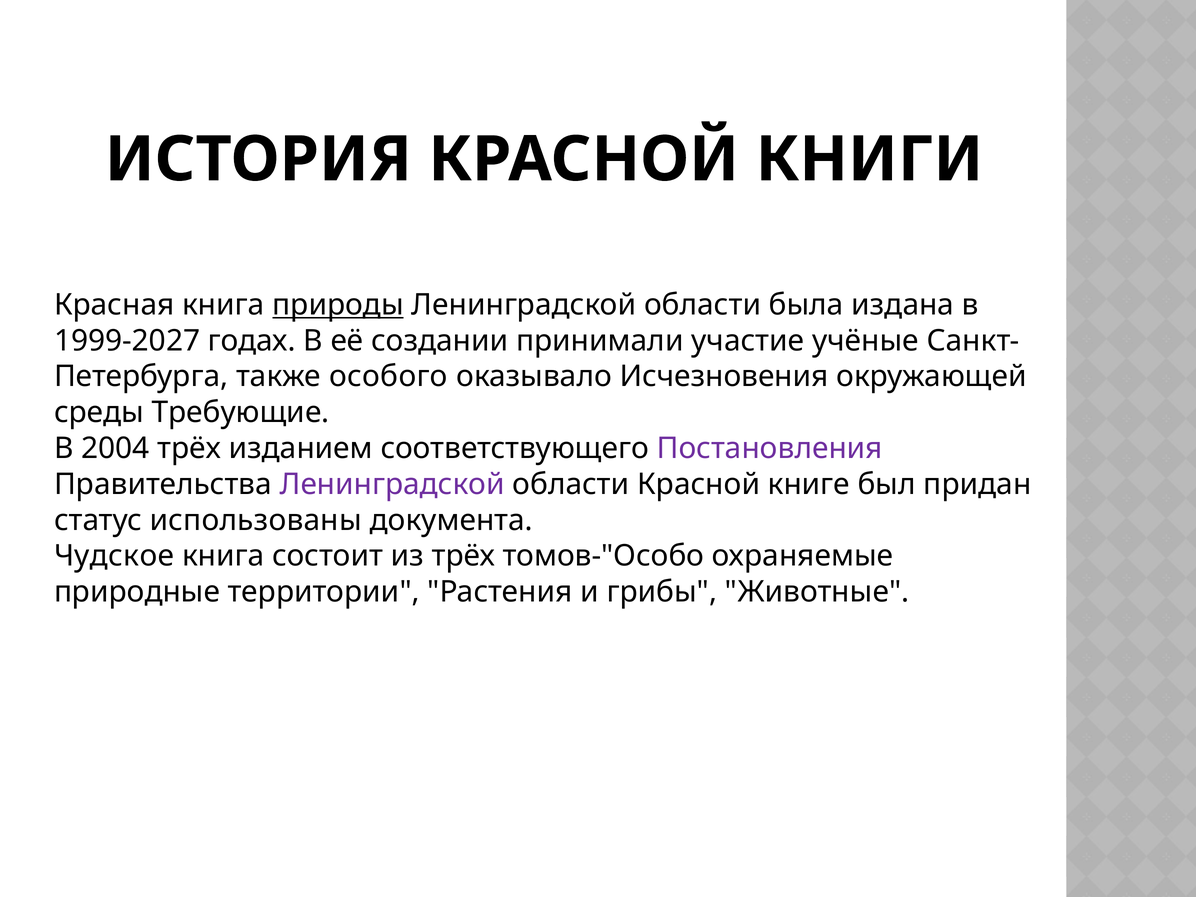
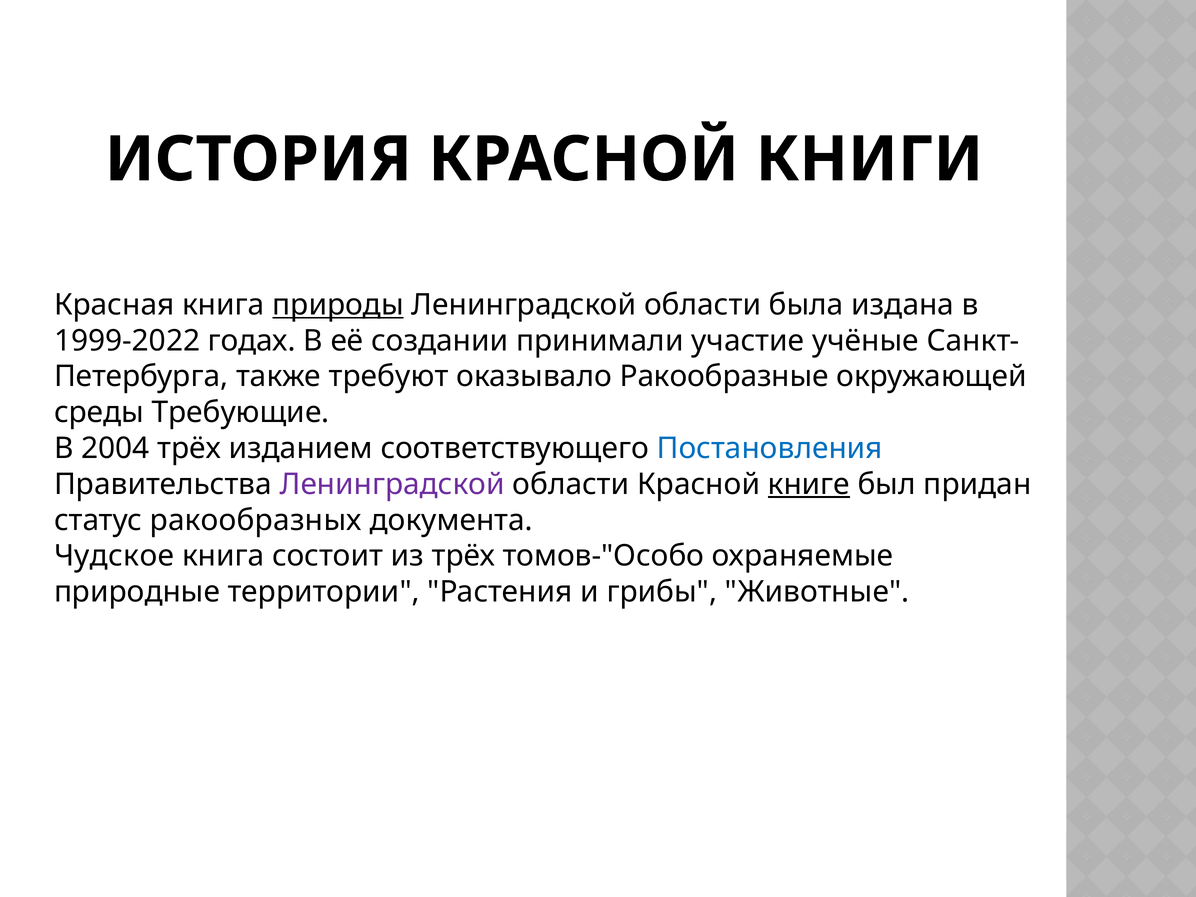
1999-2027: 1999-2027 -> 1999-2022
особого: особого -> требуют
Исчезновения: Исчезновения -> Ракообразные
Постановления colour: purple -> blue
книге underline: none -> present
использованы: использованы -> ракообразных
